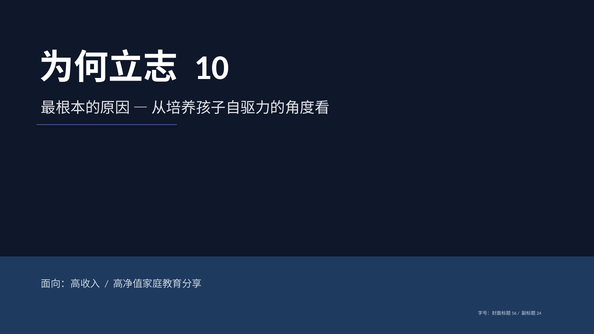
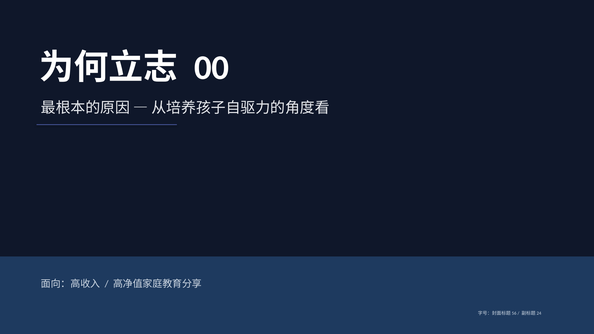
10: 10 -> 00
